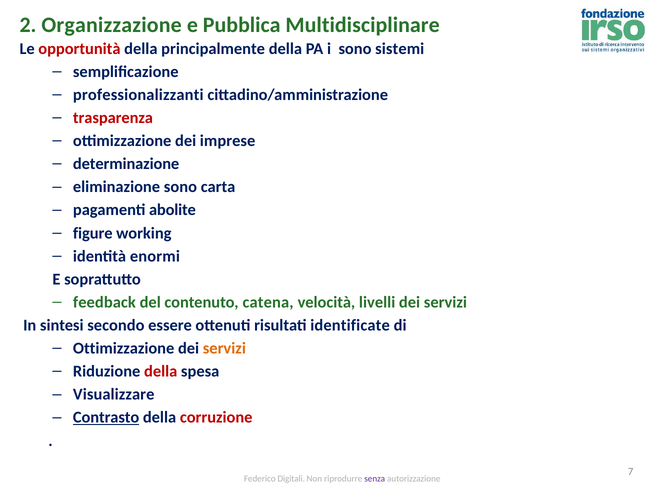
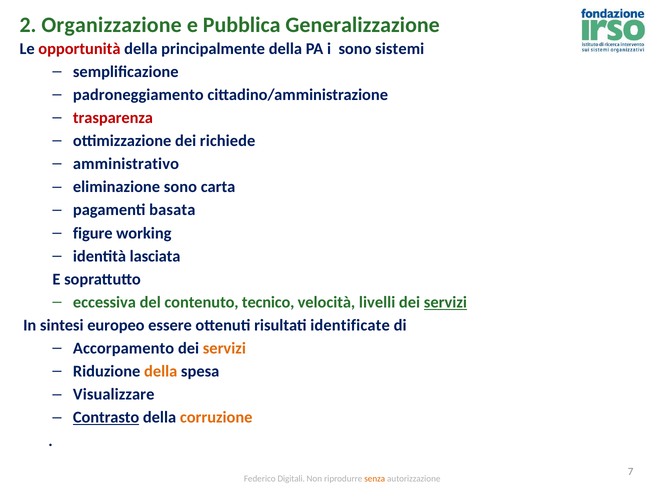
Multidisciplinare: Multidisciplinare -> Generalizzazione
professionalizzanti: professionalizzanti -> padroneggiamento
imprese: imprese -> richiede
determinazione: determinazione -> amministrativo
abolite: abolite -> basata
enormi: enormi -> lasciata
feedback: feedback -> eccessiva
catena: catena -> tecnico
servizi at (445, 302) underline: none -> present
secondo: secondo -> europeo
Ottimizzazione at (124, 348): Ottimizzazione -> Accorpamento
della at (161, 371) colour: red -> orange
corruzione colour: red -> orange
senza colour: purple -> orange
